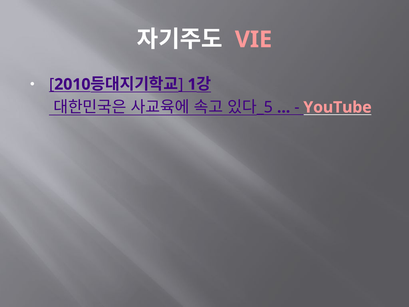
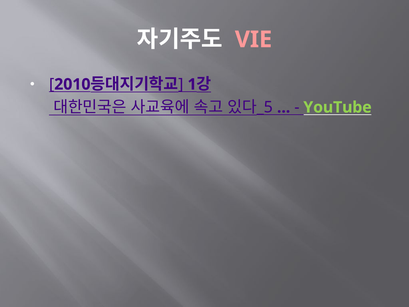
YouTube colour: pink -> light green
